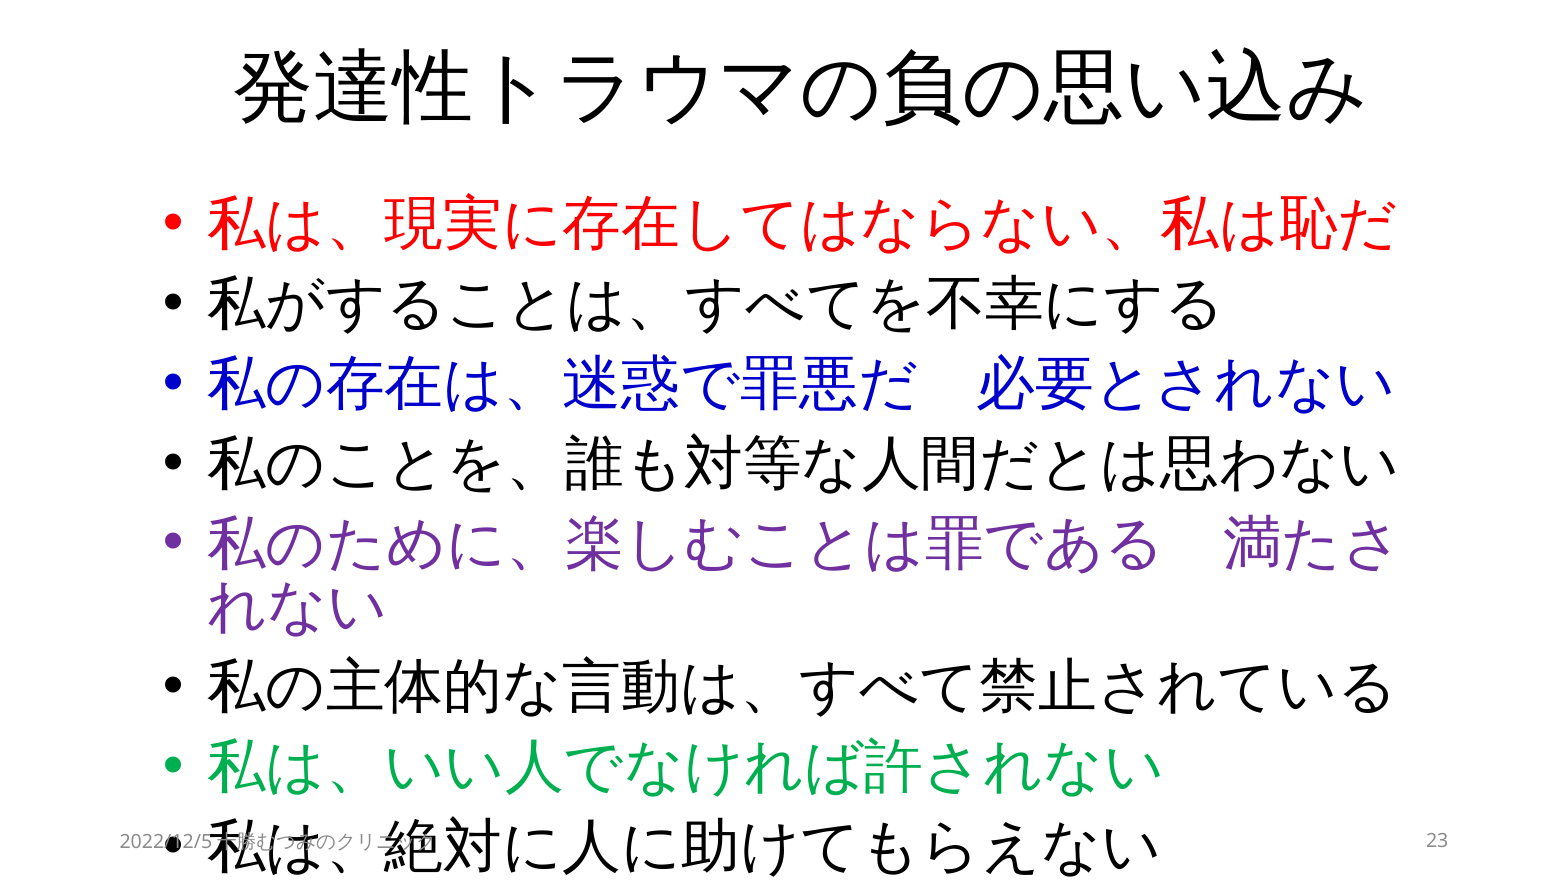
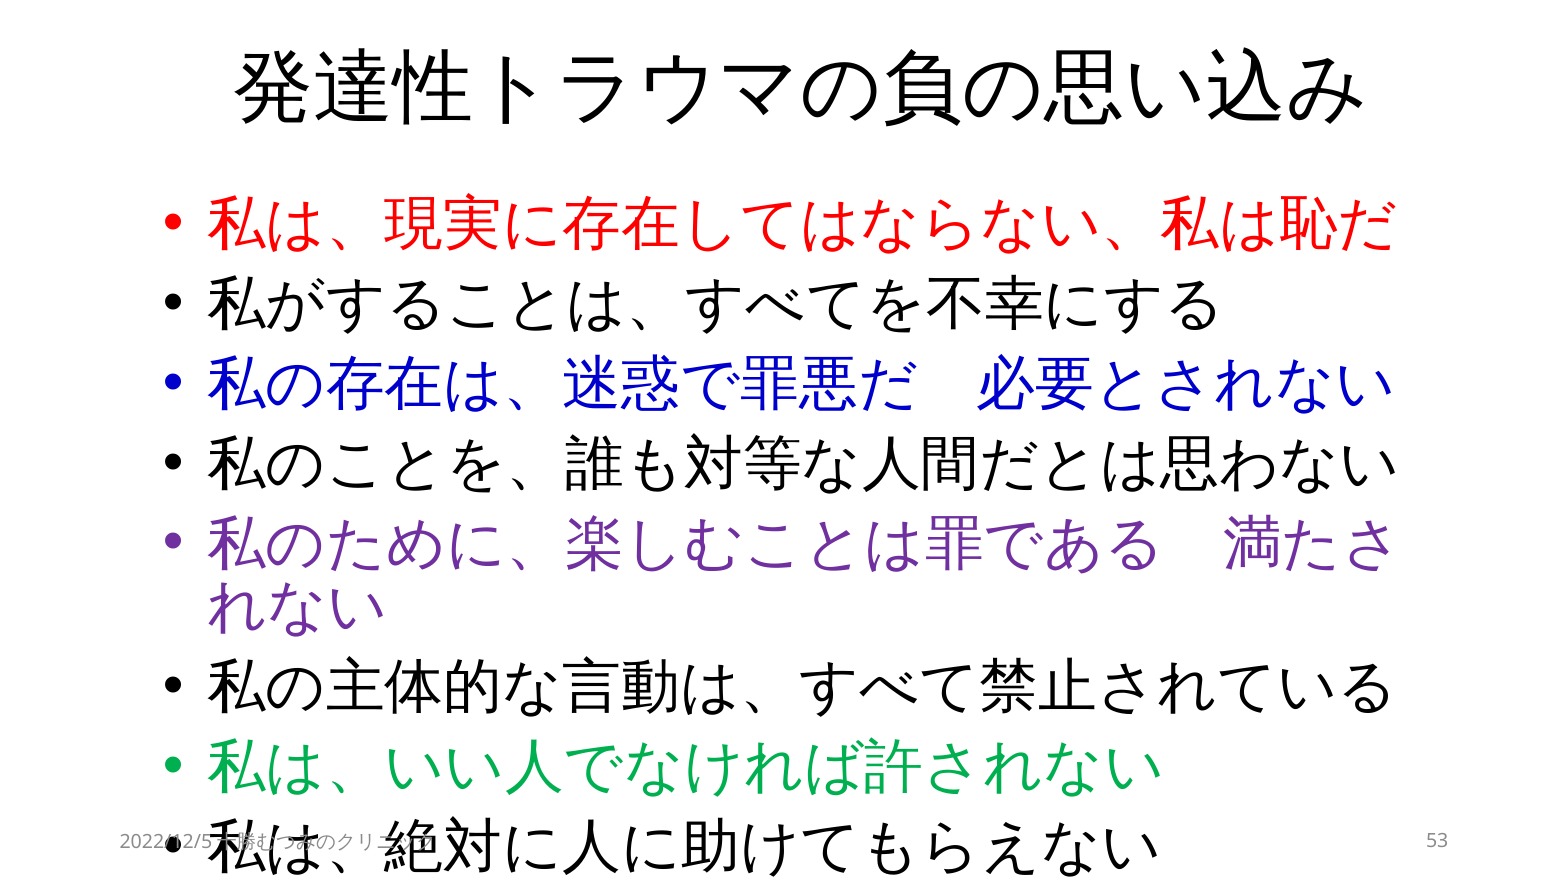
23: 23 -> 53
